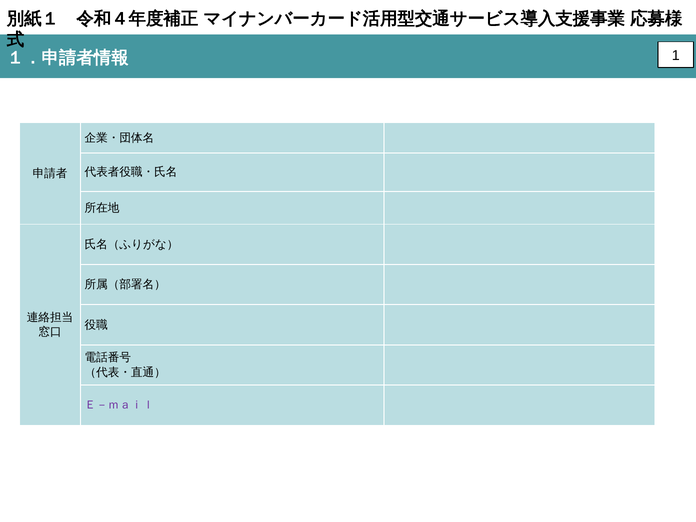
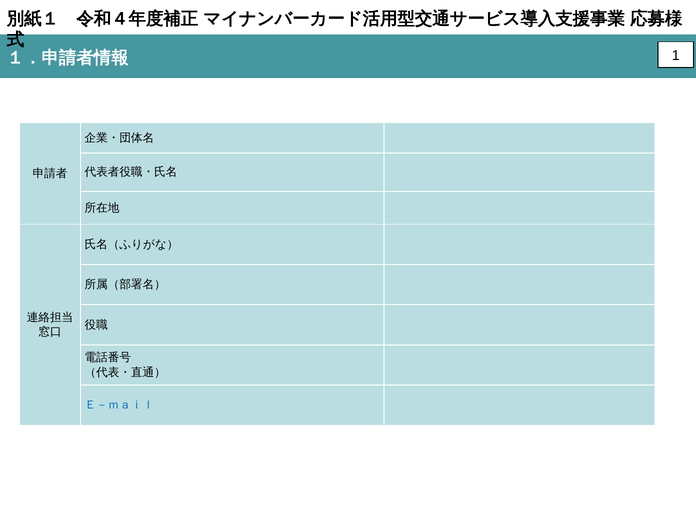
Ｅ－ｍａｉｌ colour: purple -> blue
